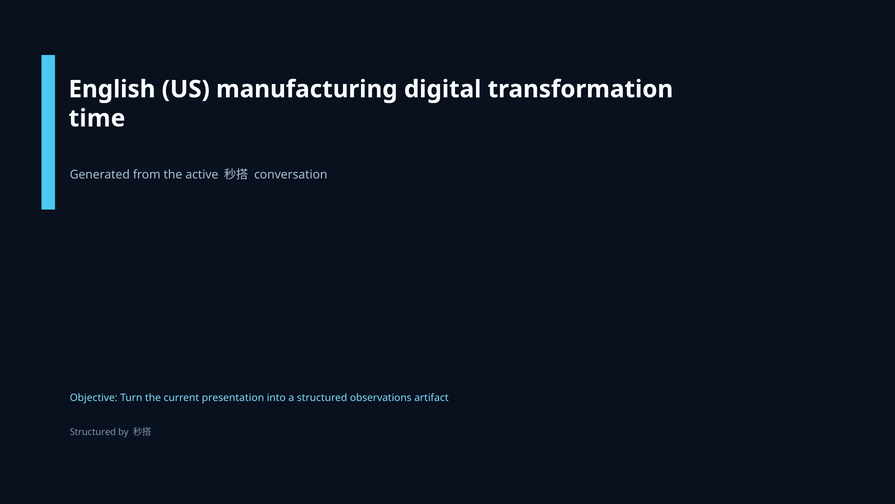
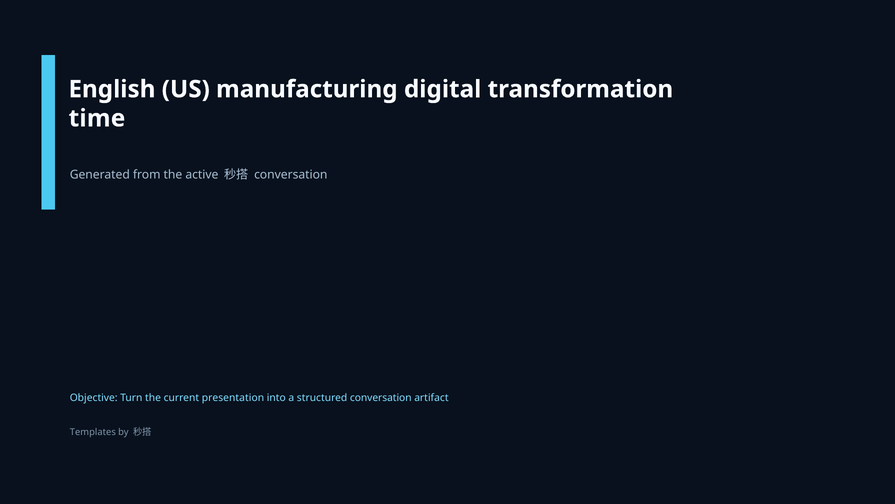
structured observations: observations -> conversation
Structured at (93, 432): Structured -> Templates
